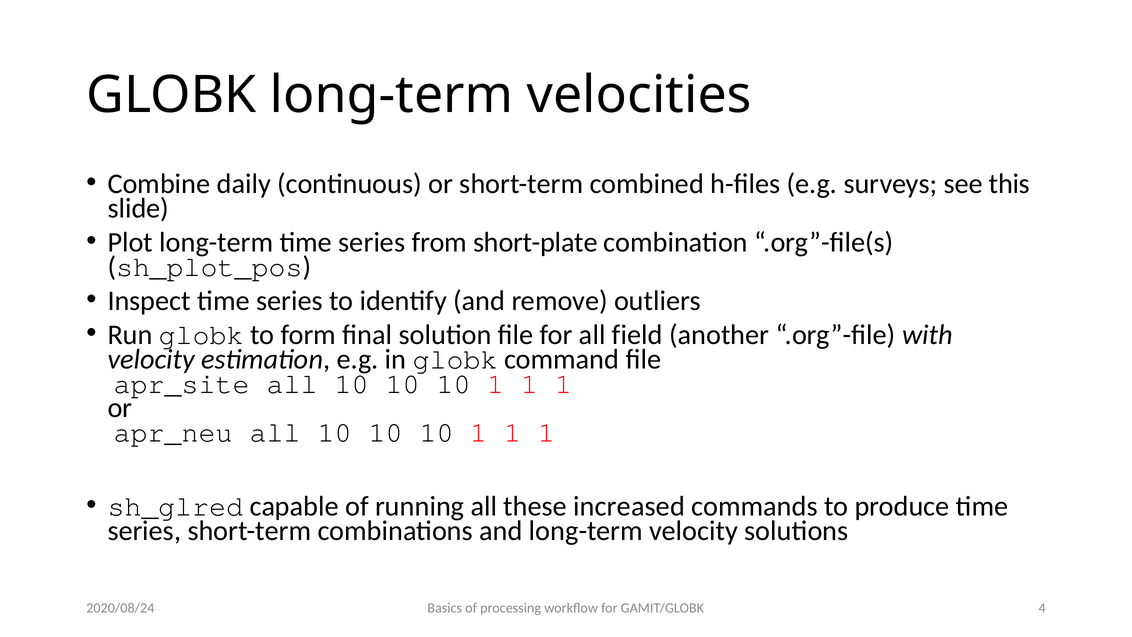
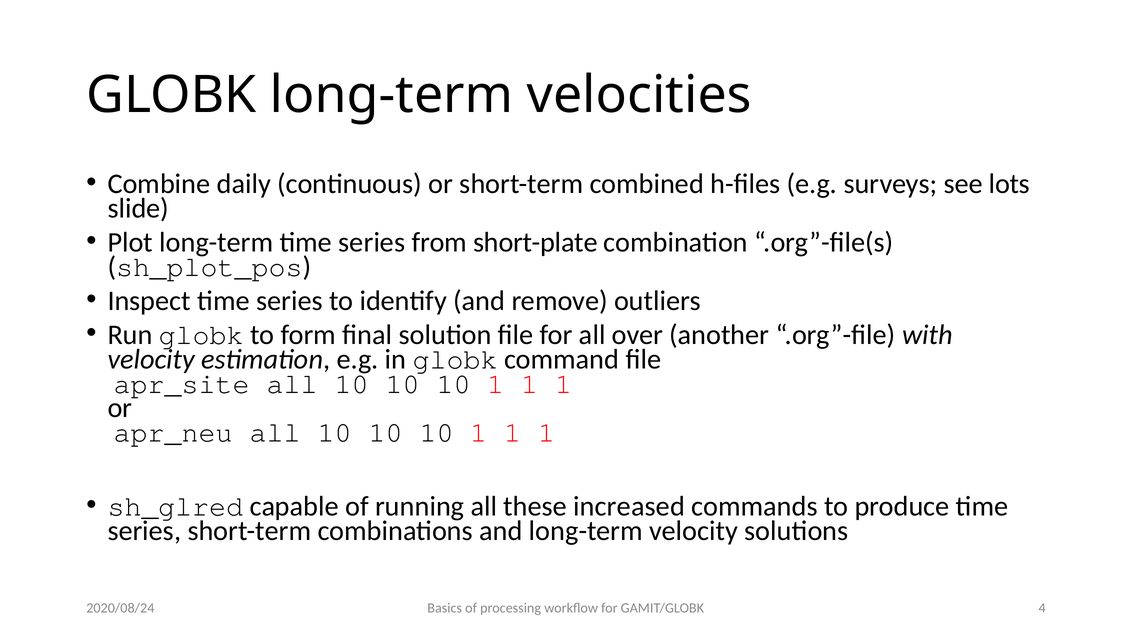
this: this -> lots
field: field -> over
